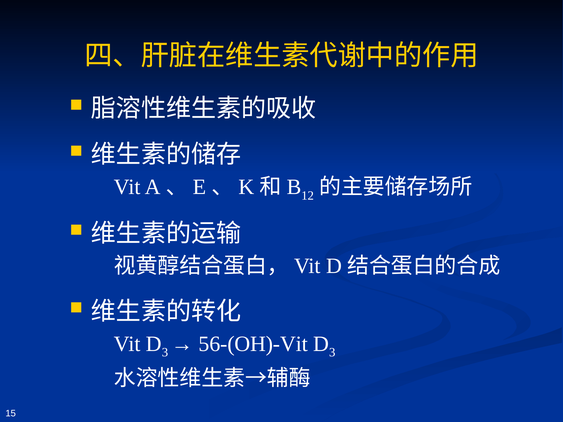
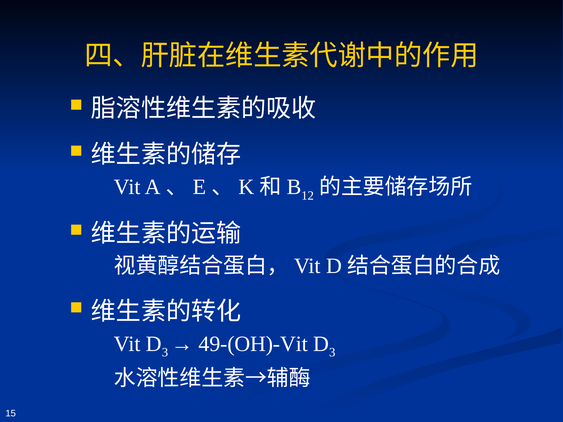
56-(OH)-Vit: 56-(OH)-Vit -> 49-(OH)-Vit
